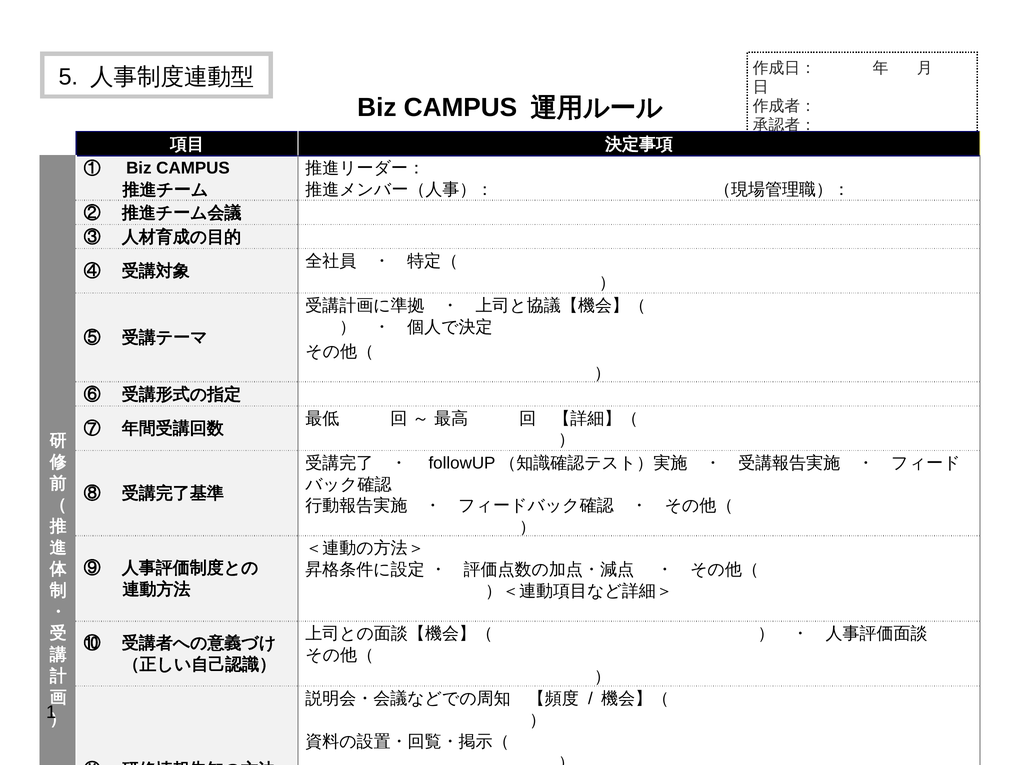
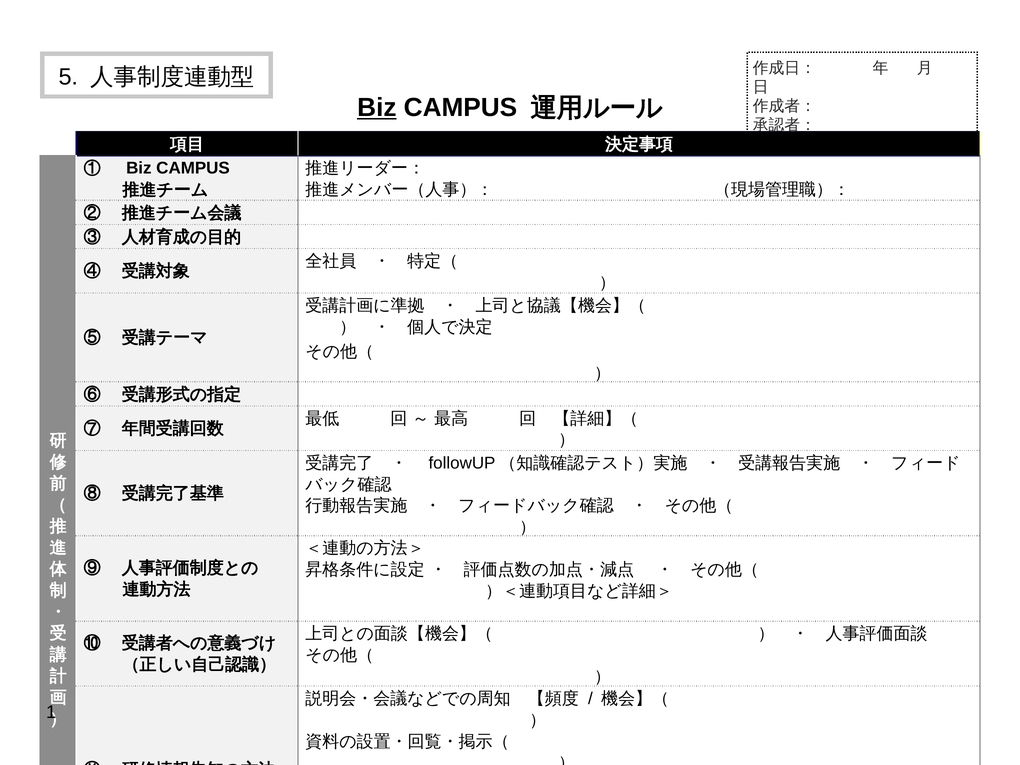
Biz at (377, 108) underline: none -> present
